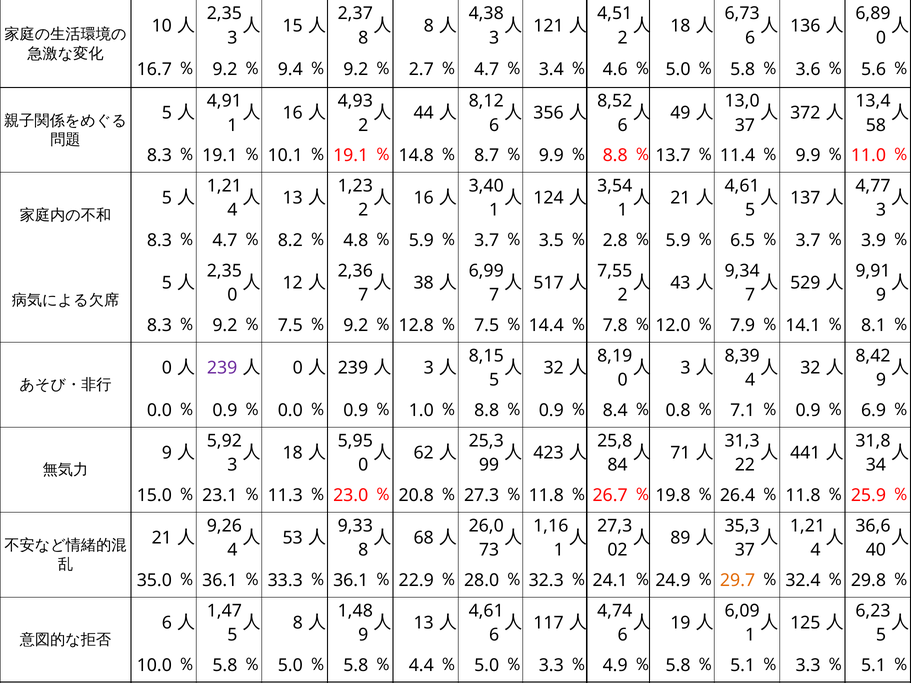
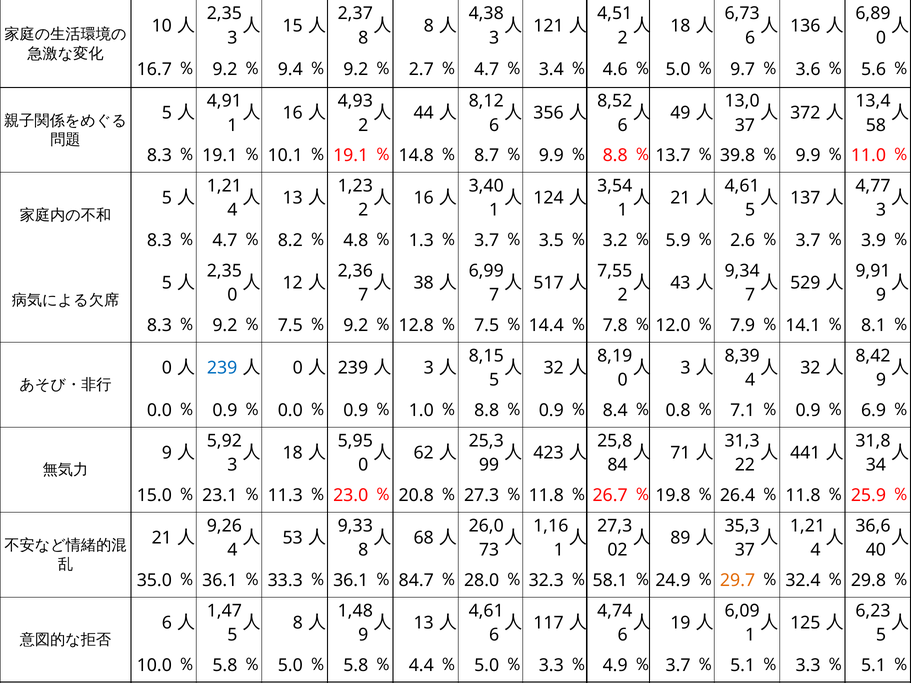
5.8 at (743, 69): 5.8 -> 9.7
11.4: 11.4 -> 39.8
5.9 at (421, 241): 5.9 -> 1.3
2.8: 2.8 -> 3.2
6.5: 6.5 -> 2.6
239 at (222, 368) colour: purple -> blue
22.9: 22.9 -> 84.7
24.1: 24.1 -> 58.1
5.8 at (678, 665): 5.8 -> 3.7
